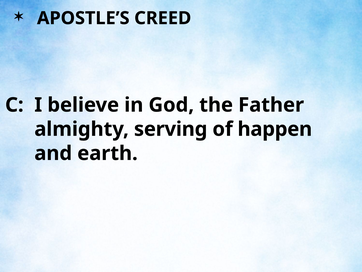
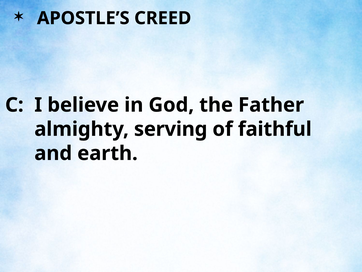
happen: happen -> faithful
